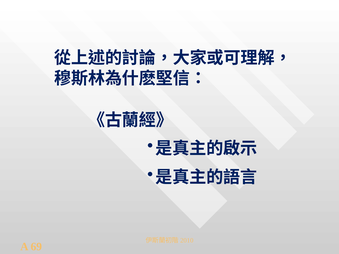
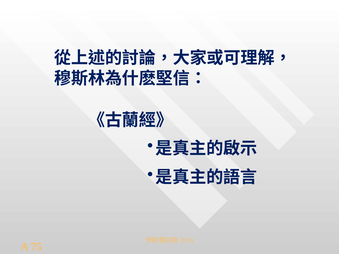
69: 69 -> 75
